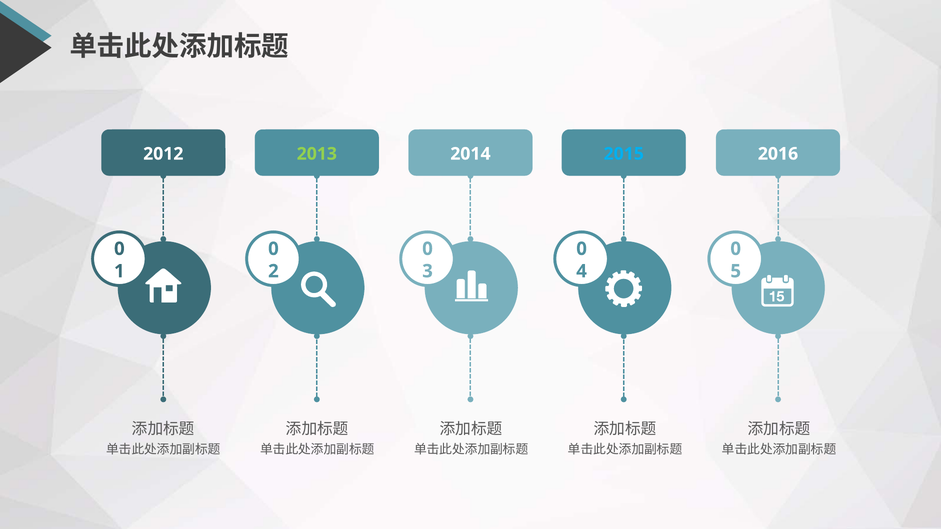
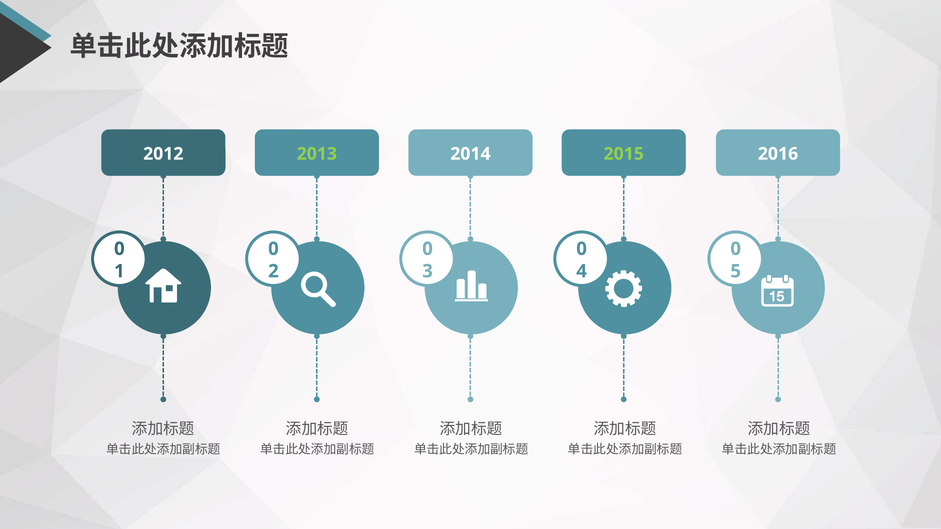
2015 colour: light blue -> light green
